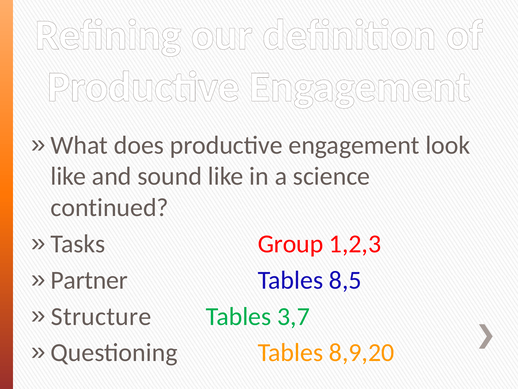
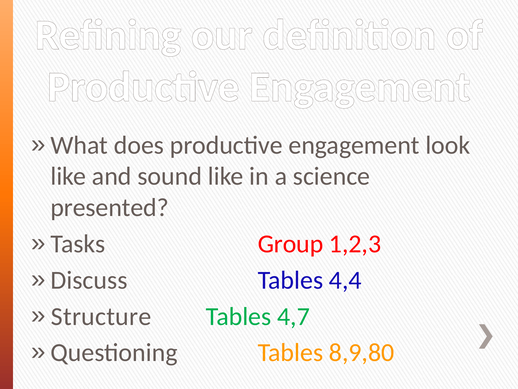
continued: continued -> presented
Partner: Partner -> Discuss
8,5: 8,5 -> 4,4
3,7: 3,7 -> 4,7
8,9,20: 8,9,20 -> 8,9,80
